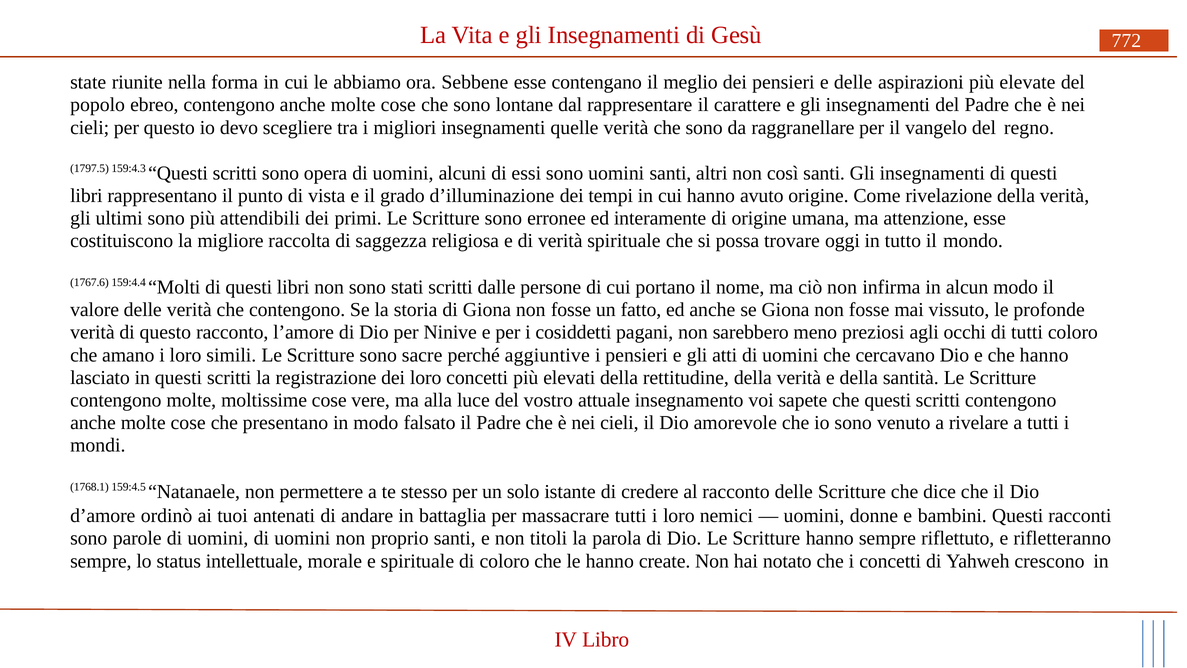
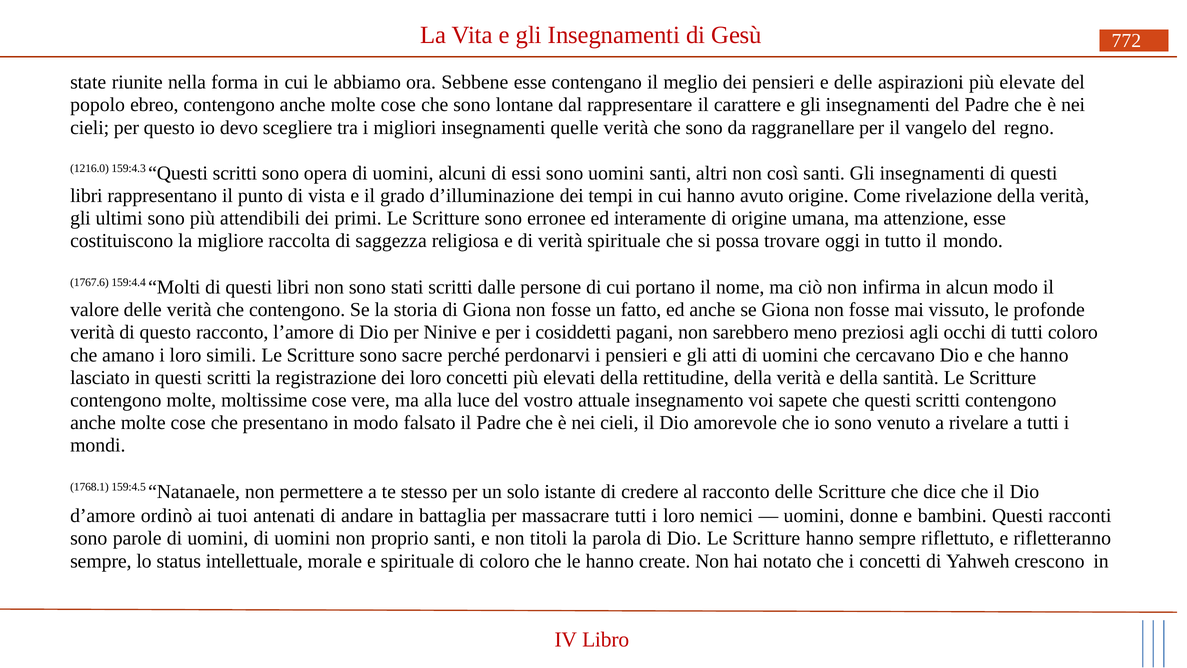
1797.5: 1797.5 -> 1216.0
aggiuntive: aggiuntive -> perdonarvi
